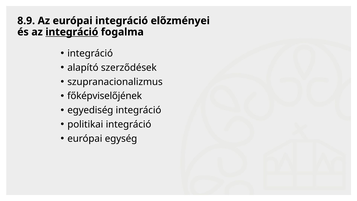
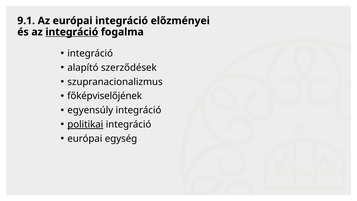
8.9: 8.9 -> 9.1
egyediség: egyediség -> egyensúly
politikai underline: none -> present
